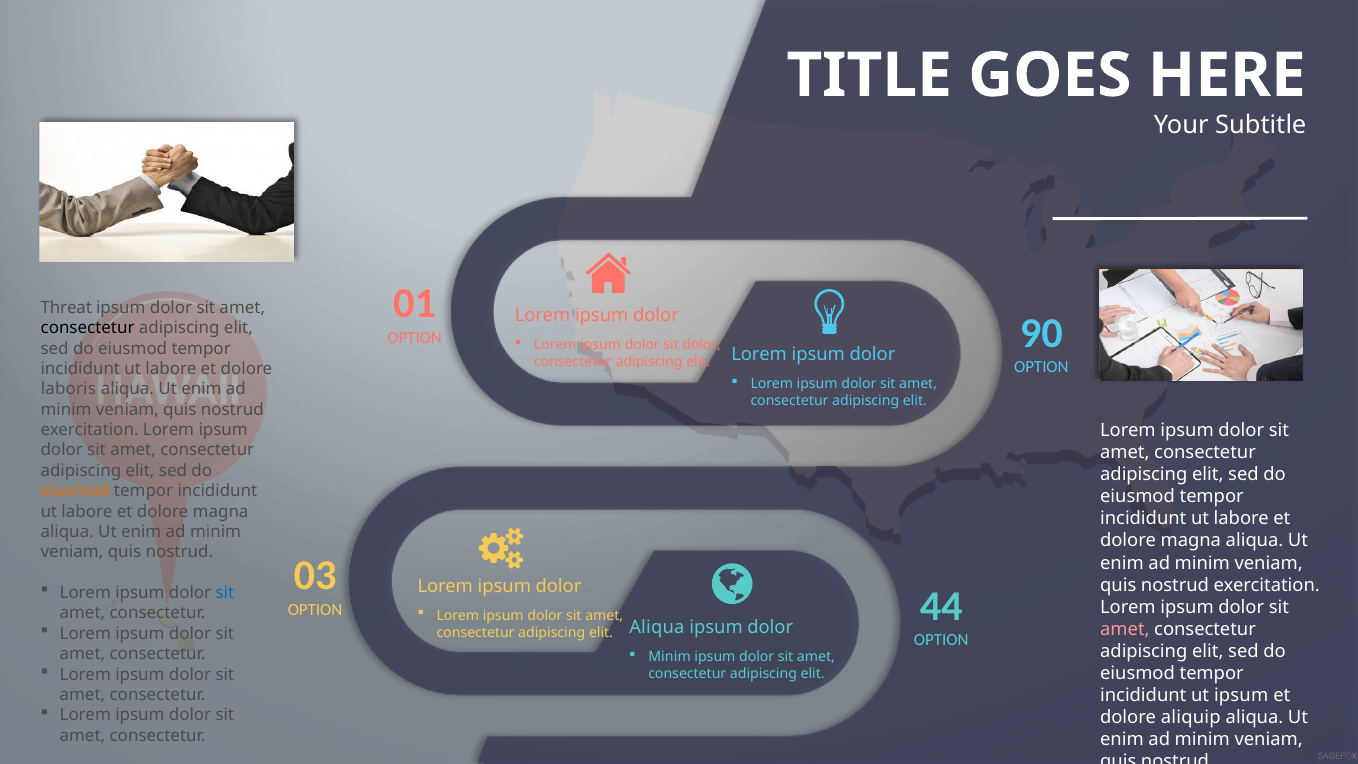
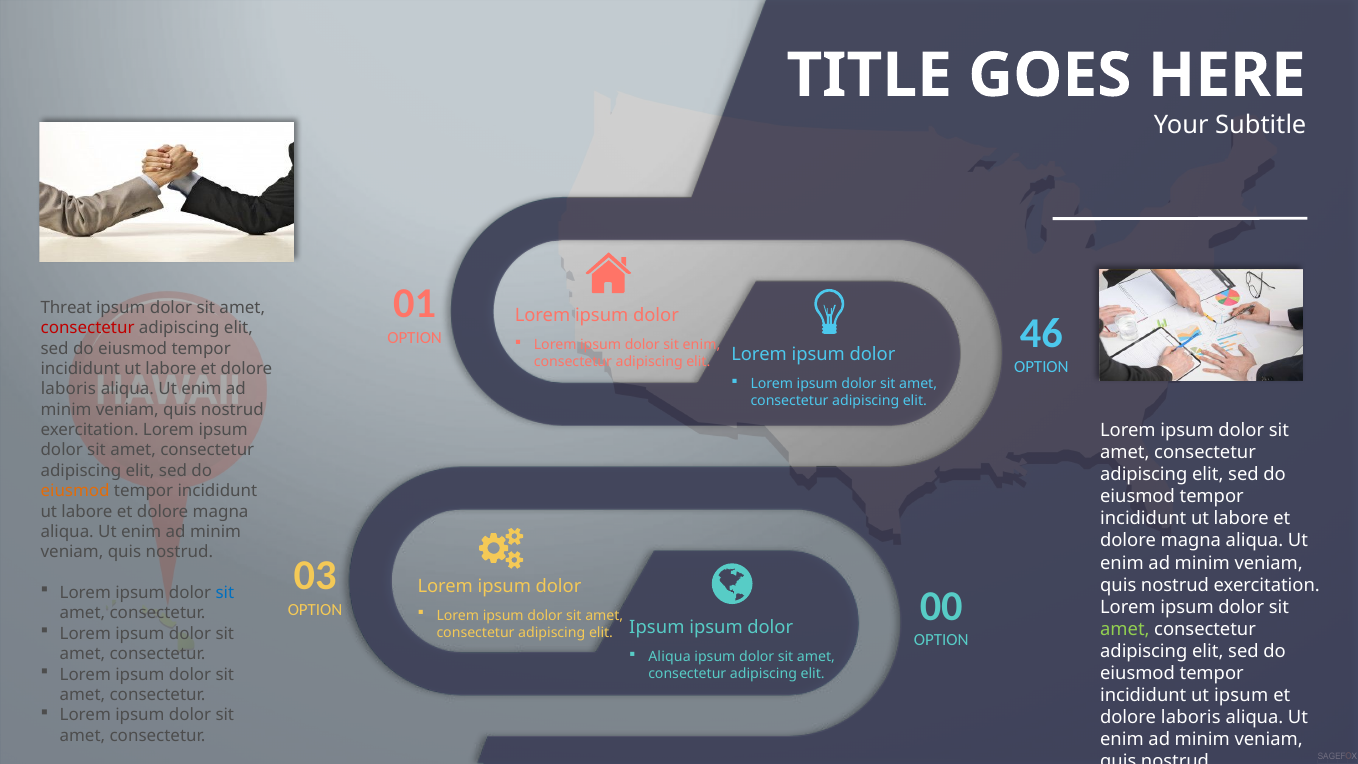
consectetur at (88, 328) colour: black -> red
90: 90 -> 46
sit dolor: dolor -> enim
44: 44 -> 00
amet at (1125, 629) colour: pink -> light green
elit Aliqua: Aliqua -> Ipsum
Minim at (670, 657): Minim -> Aliqua
aliquip at (1191, 717): aliquip -> laboris
